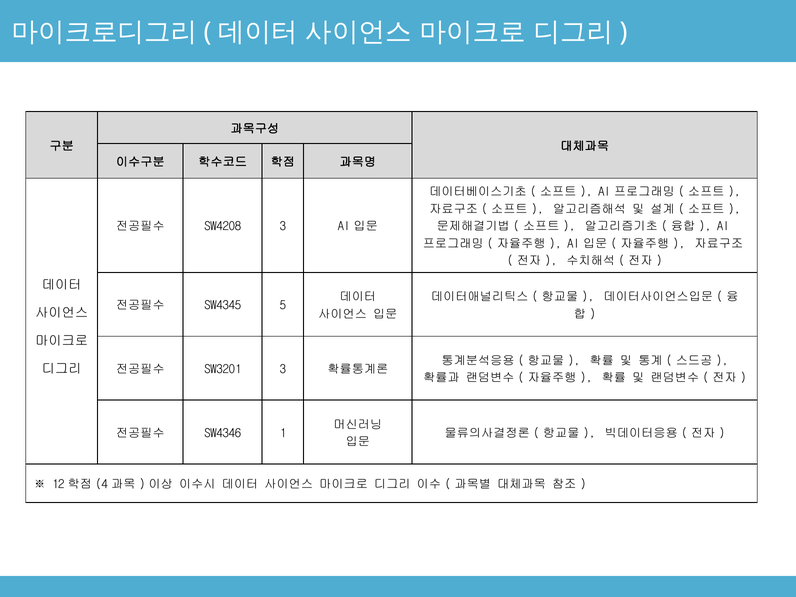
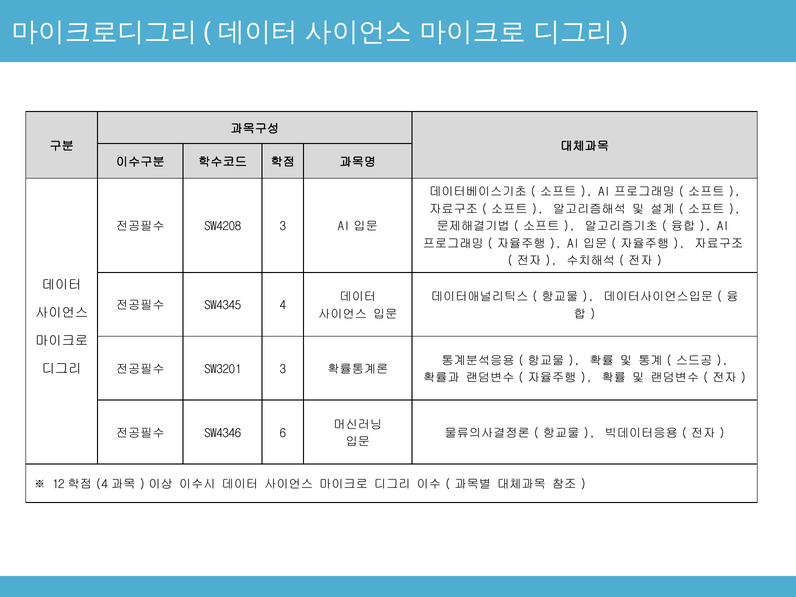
SW4345 5: 5 -> 4
1: 1 -> 6
